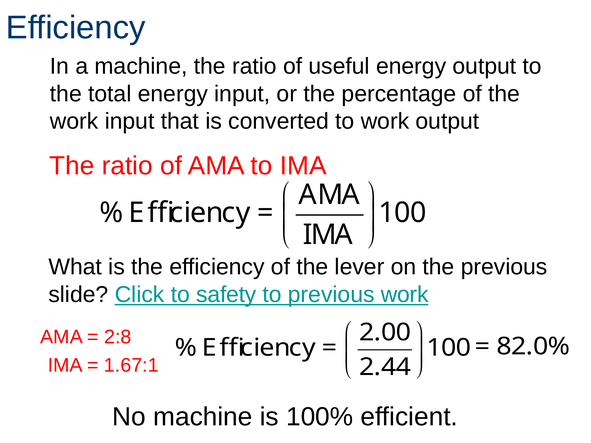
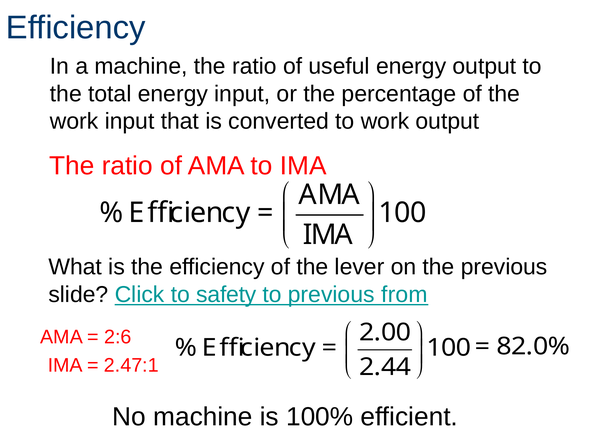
previous work: work -> from
2:8: 2:8 -> 2:6
1.67:1: 1.67:1 -> 2.47:1
